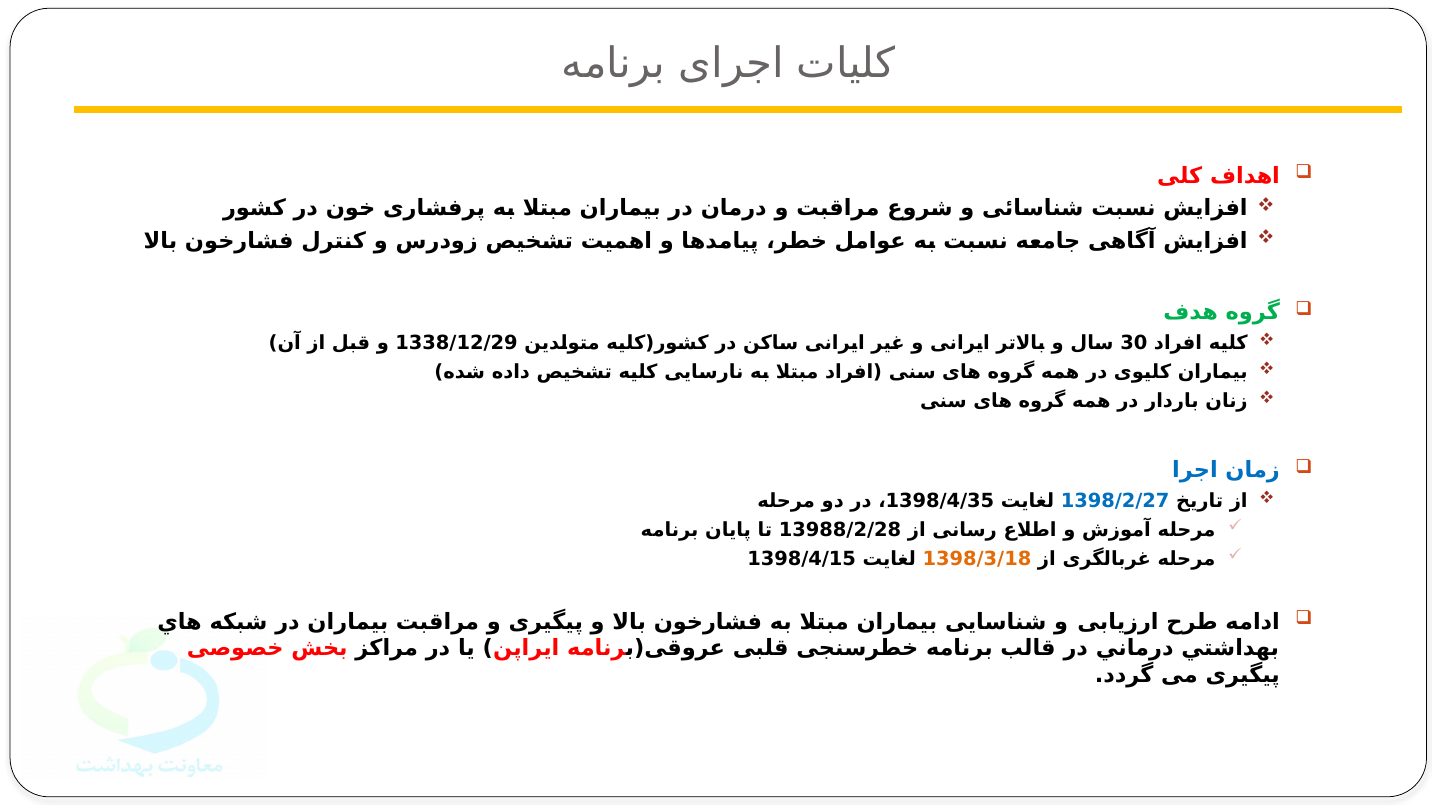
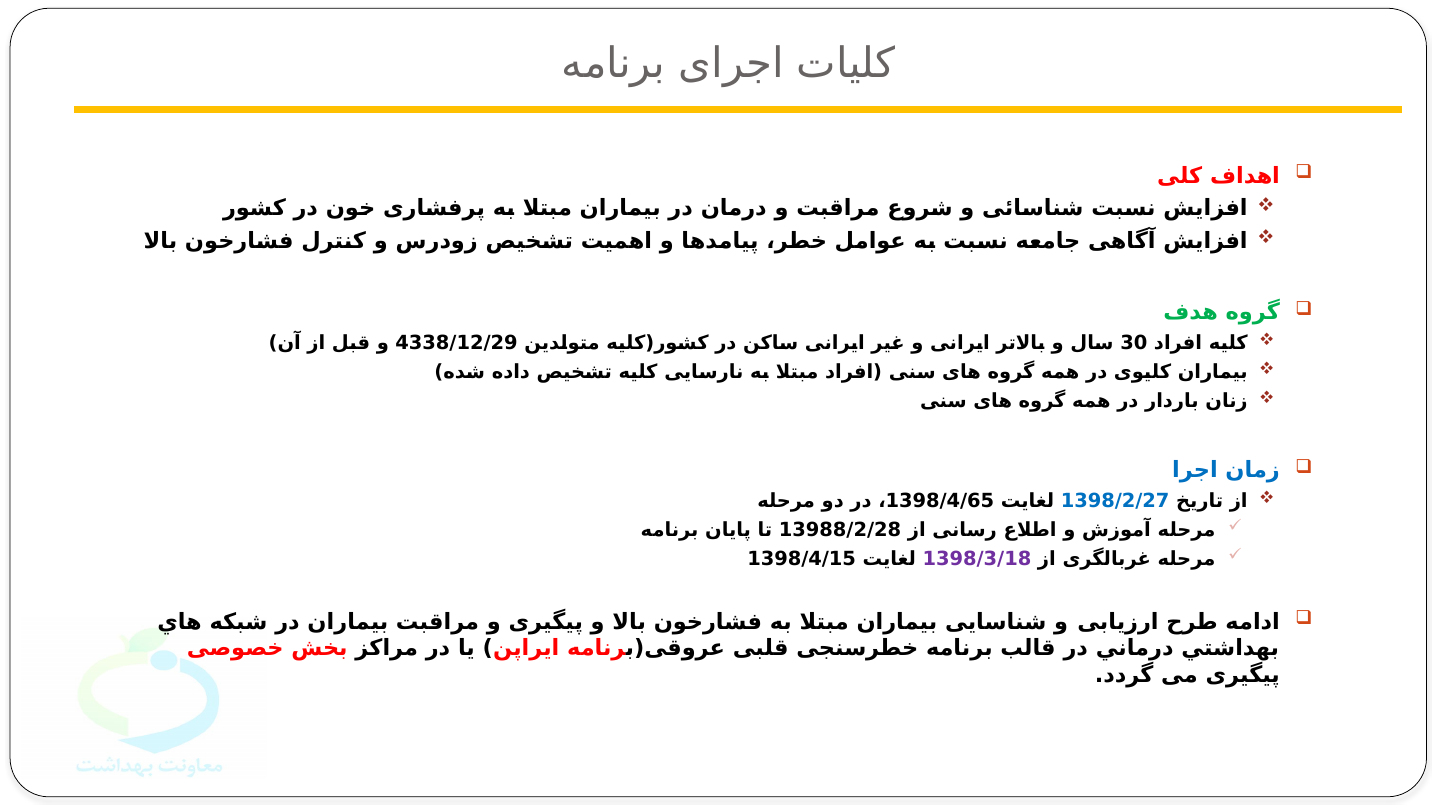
1338/12/29: 1338/12/29 -> 4338/12/29
1398/4/35: 1398/4/35 -> 1398/4/65
1398/3/18 colour: orange -> purple
